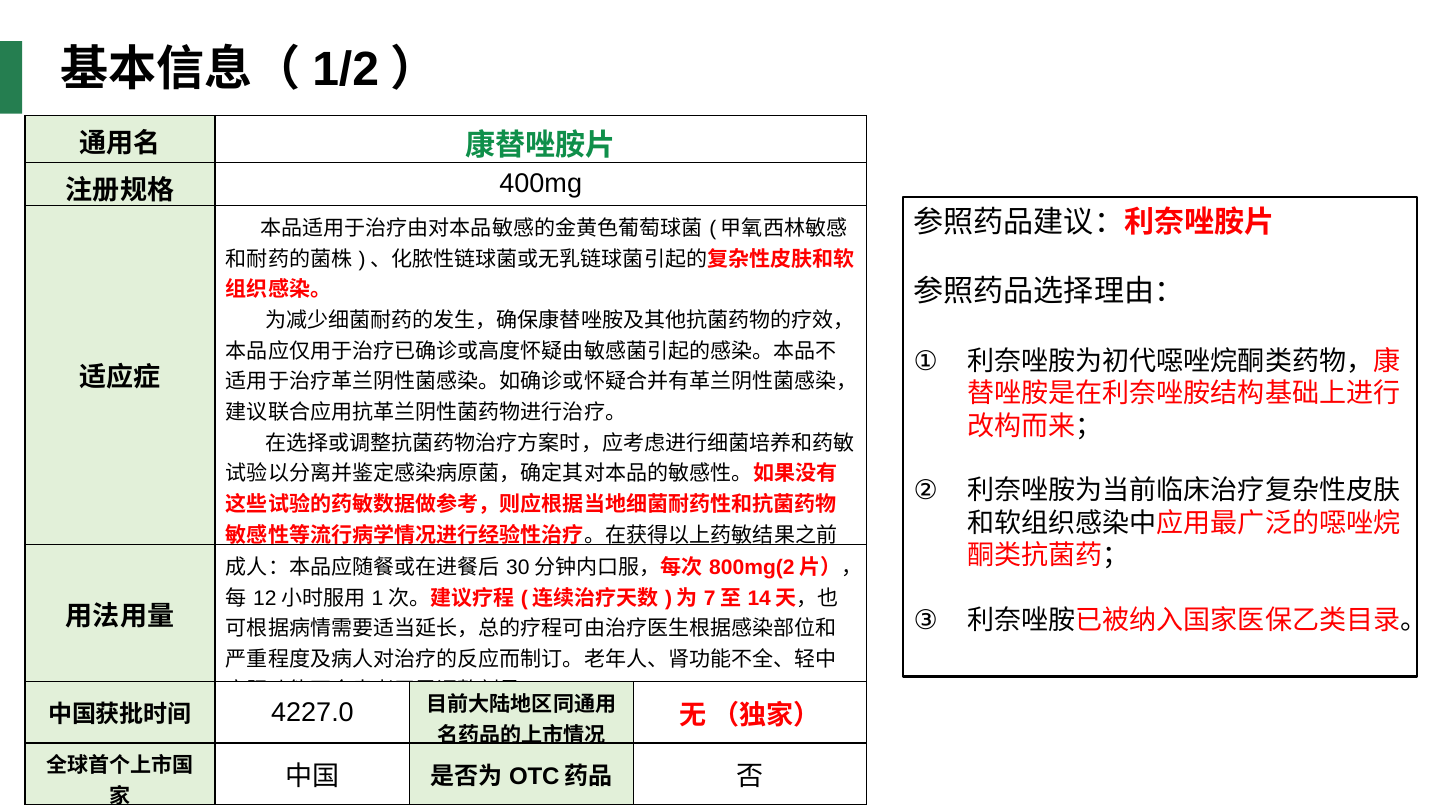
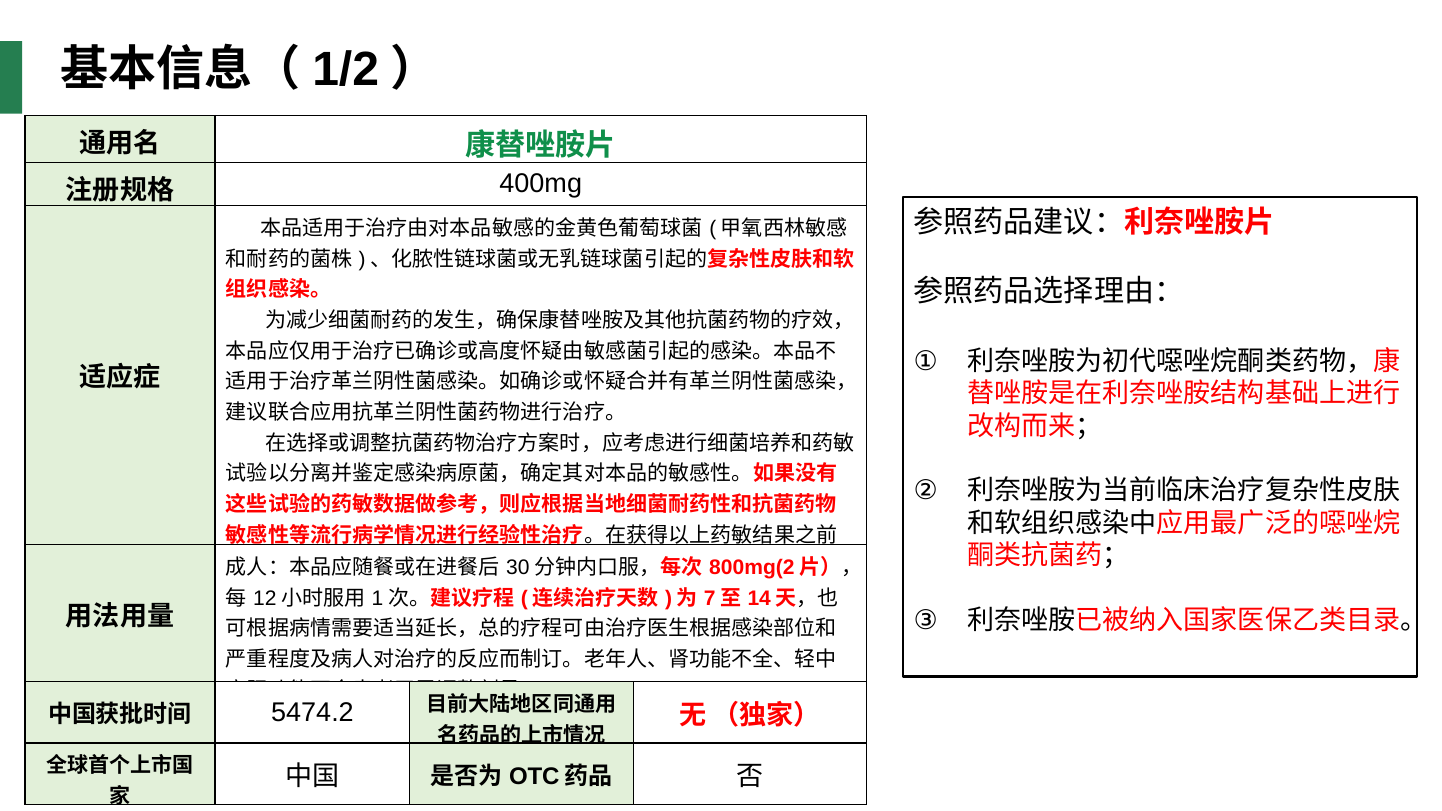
4227.0: 4227.0 -> 5474.2
